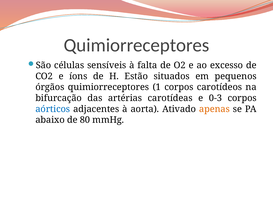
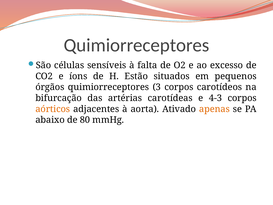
1: 1 -> 3
0-3: 0-3 -> 4-3
aórticos colour: blue -> orange
